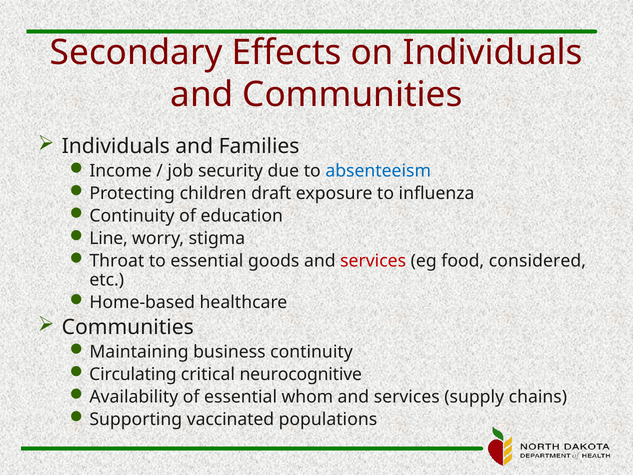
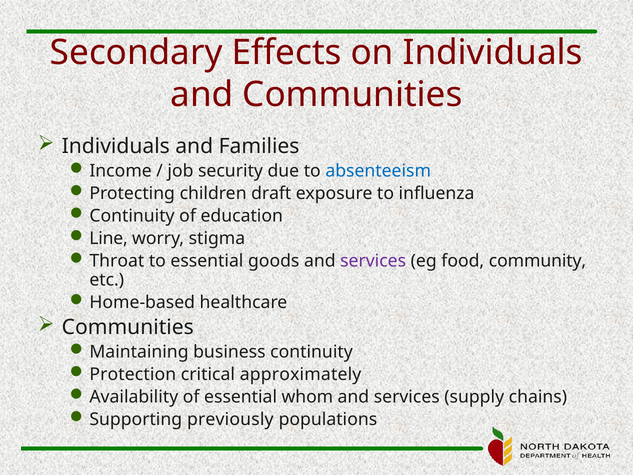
services at (373, 261) colour: red -> purple
considered: considered -> community
Circulating: Circulating -> Protection
neurocognitive: neurocognitive -> approximately
vaccinated: vaccinated -> previously
